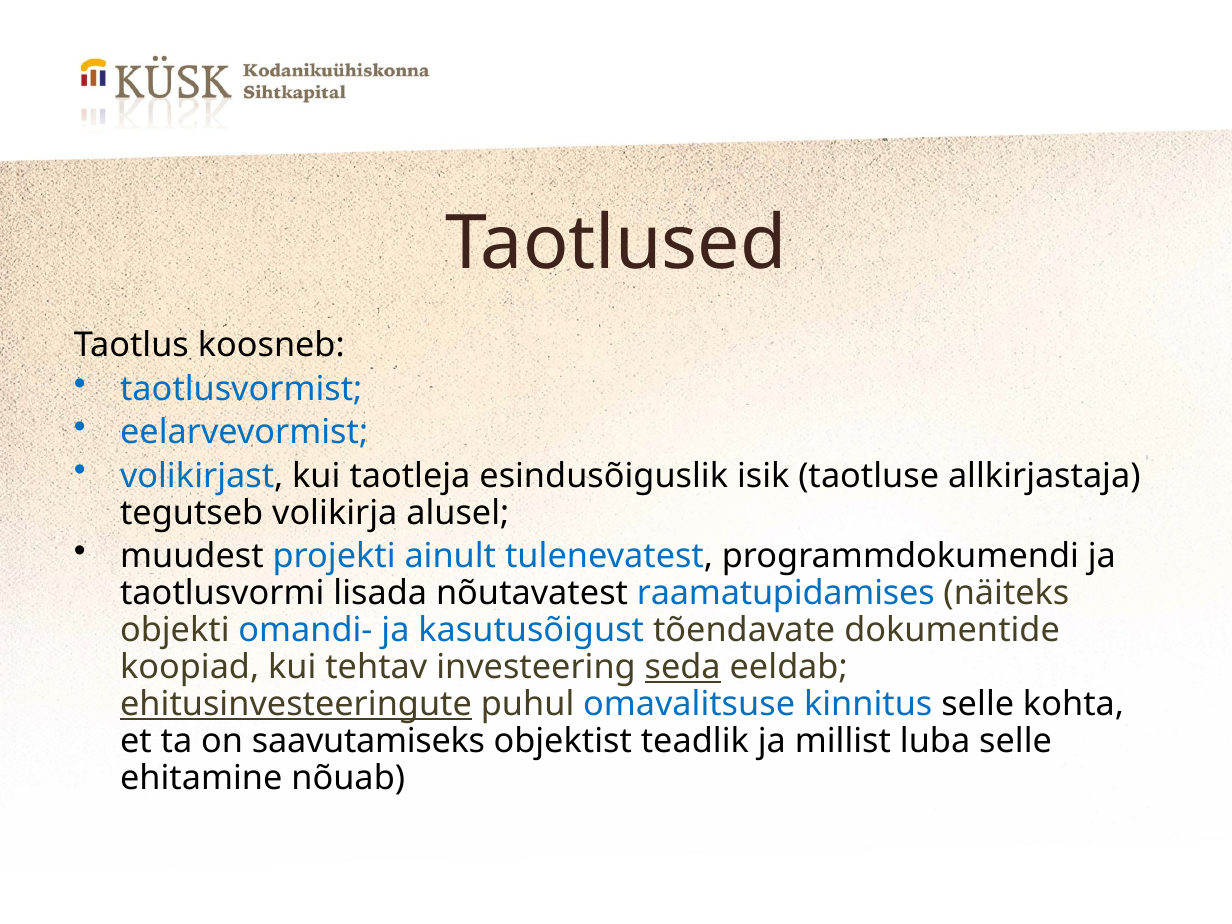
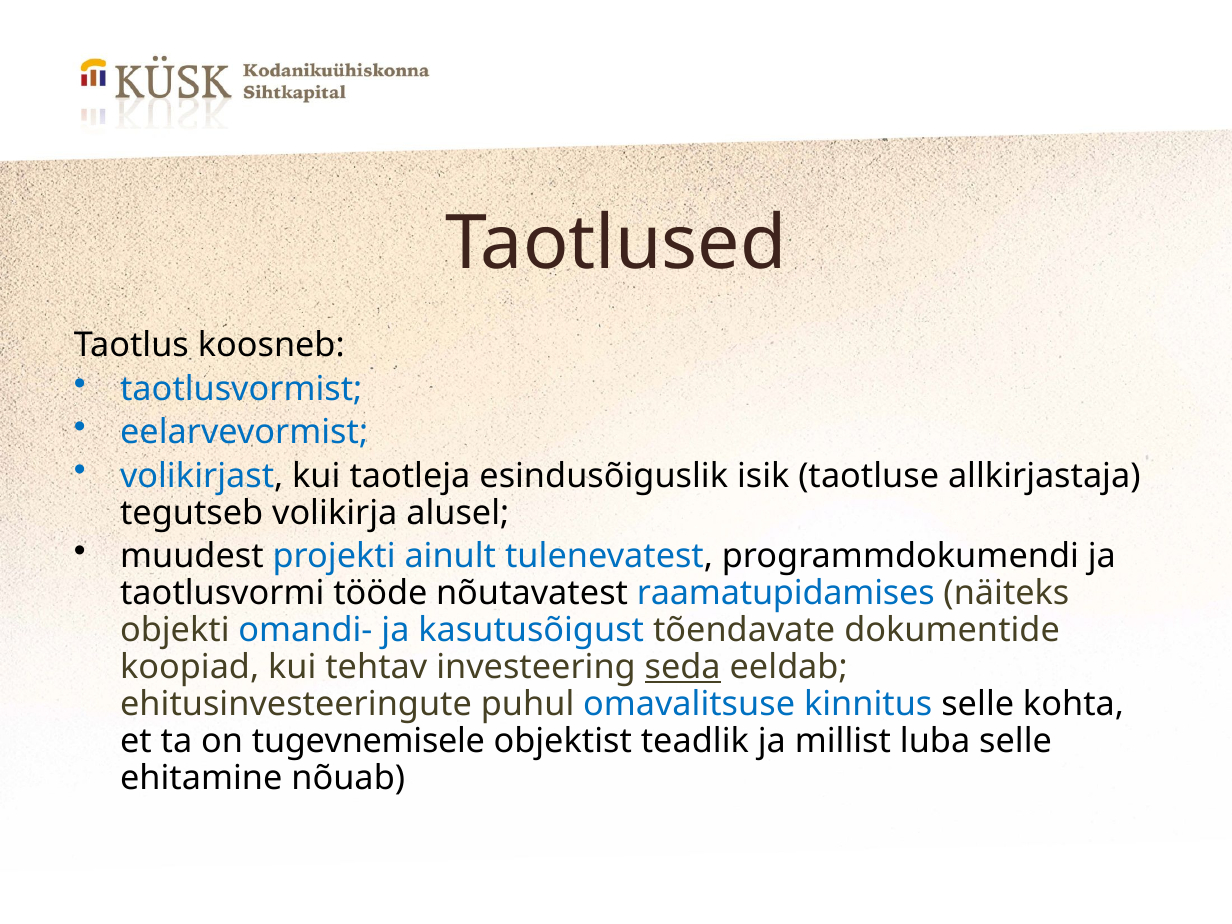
lisada: lisada -> tööde
ehitusinvesteeringute underline: present -> none
saavutamiseks: saavutamiseks -> tugevnemisele
